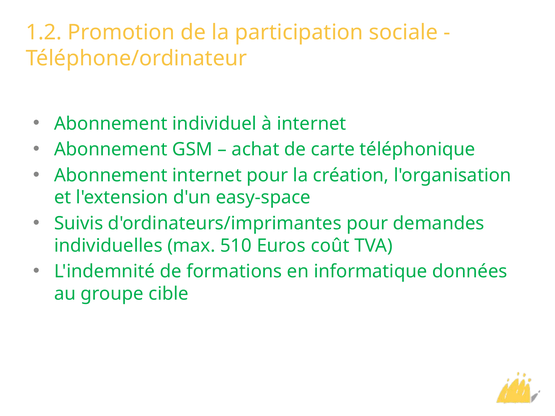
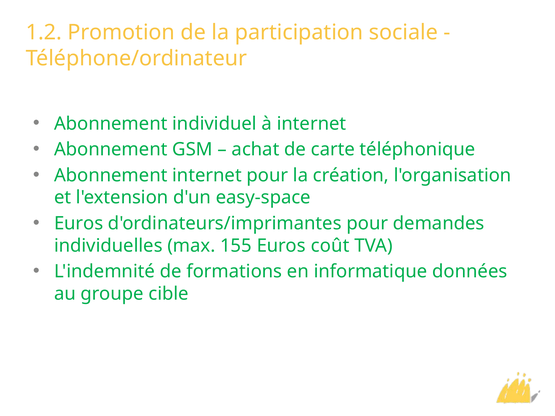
Suivis at (79, 224): Suivis -> Euros
510: 510 -> 155
